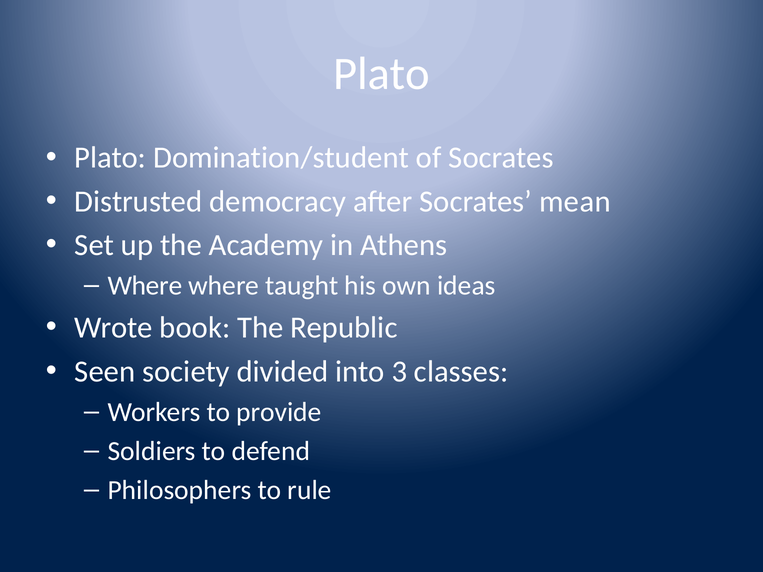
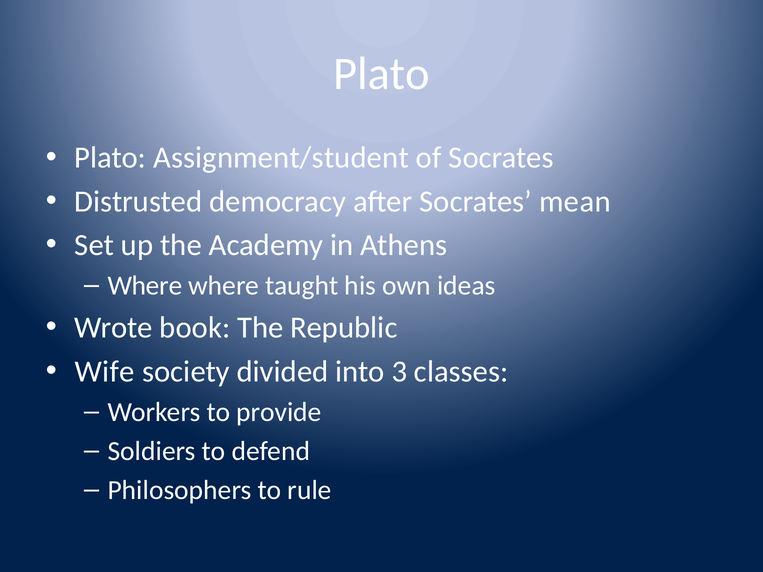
Domination/student: Domination/student -> Assignment/student
Seen: Seen -> Wife
